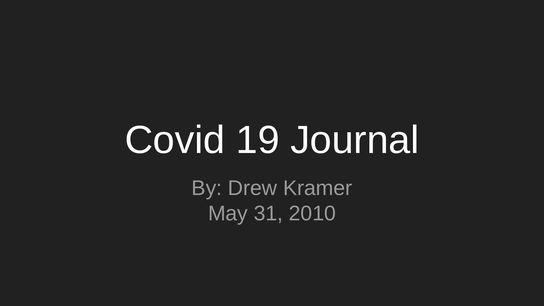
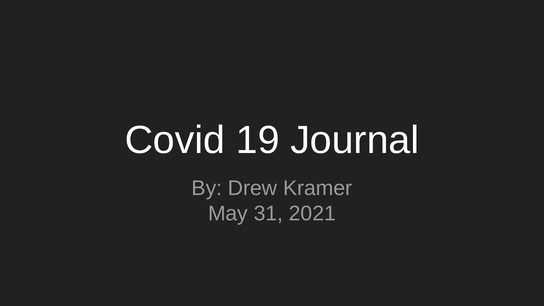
2010: 2010 -> 2021
